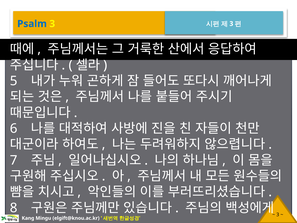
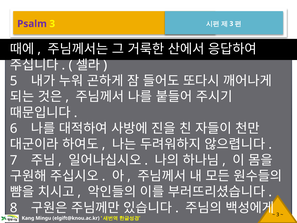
Psalm colour: blue -> purple
